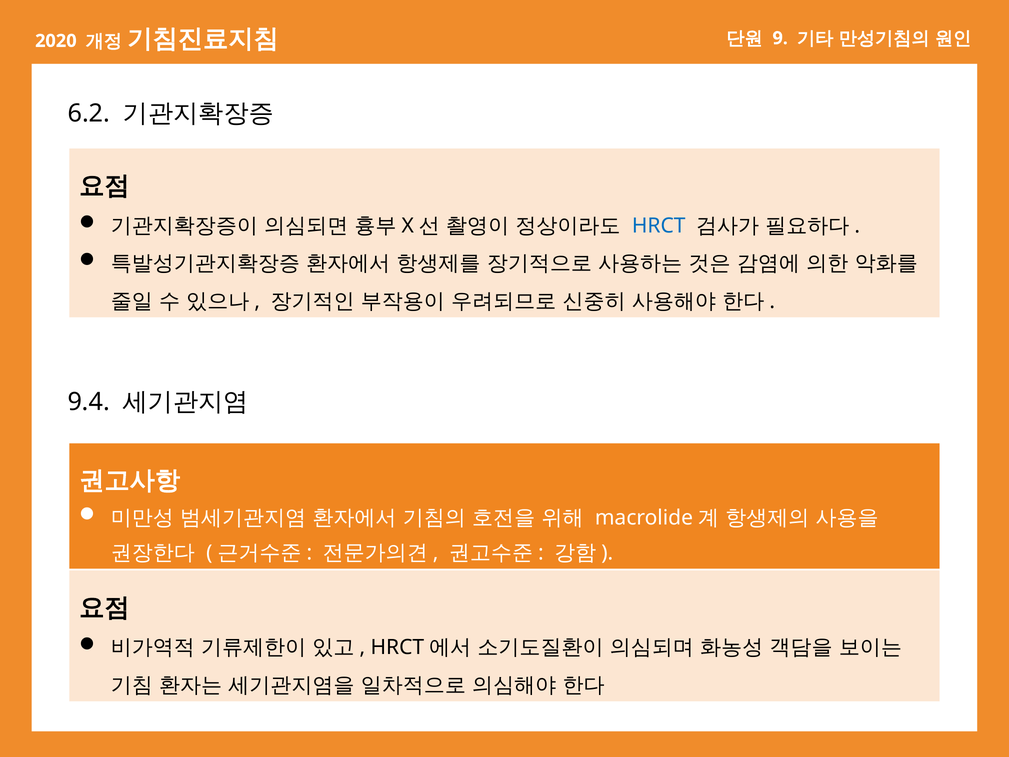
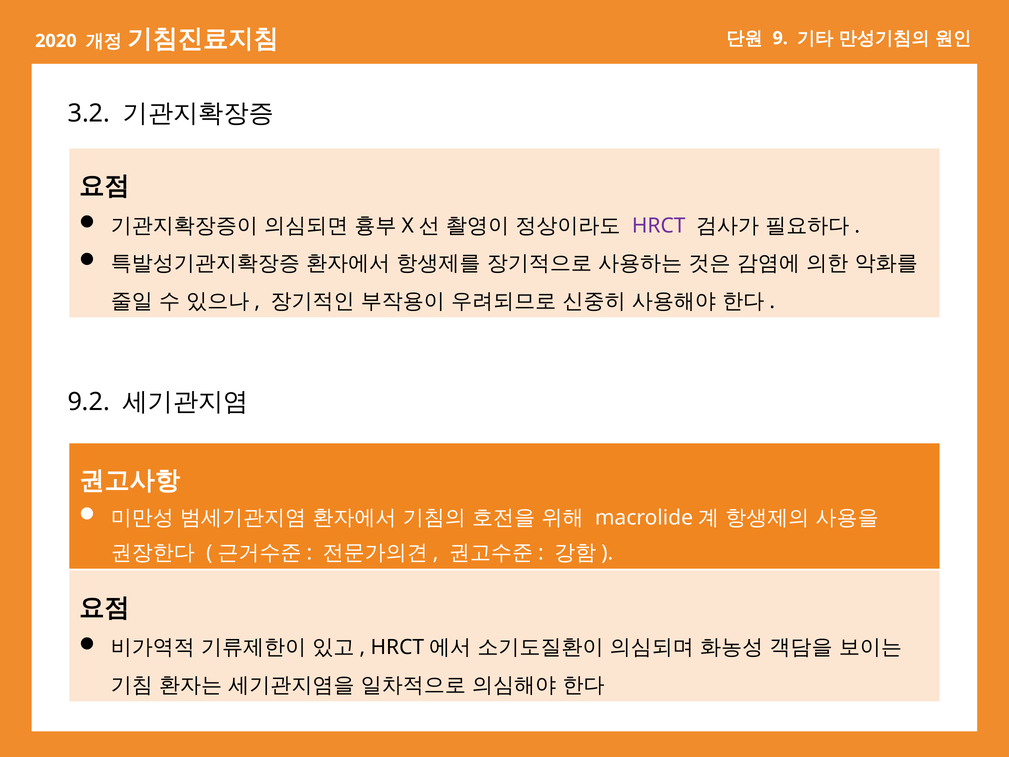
6.2: 6.2 -> 3.2
HRCT colour: blue -> purple
9.4: 9.4 -> 9.2
